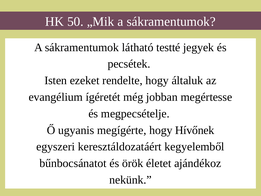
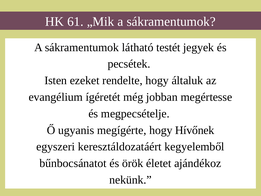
50: 50 -> 61
testté: testté -> testét
